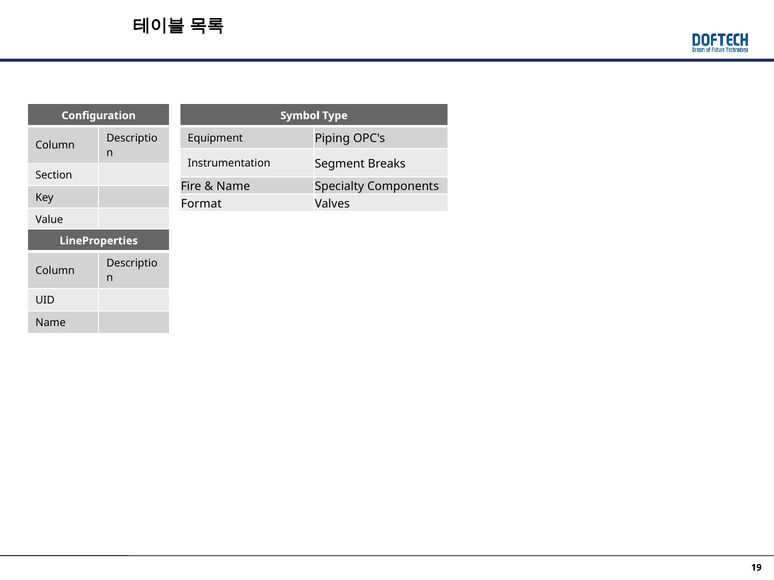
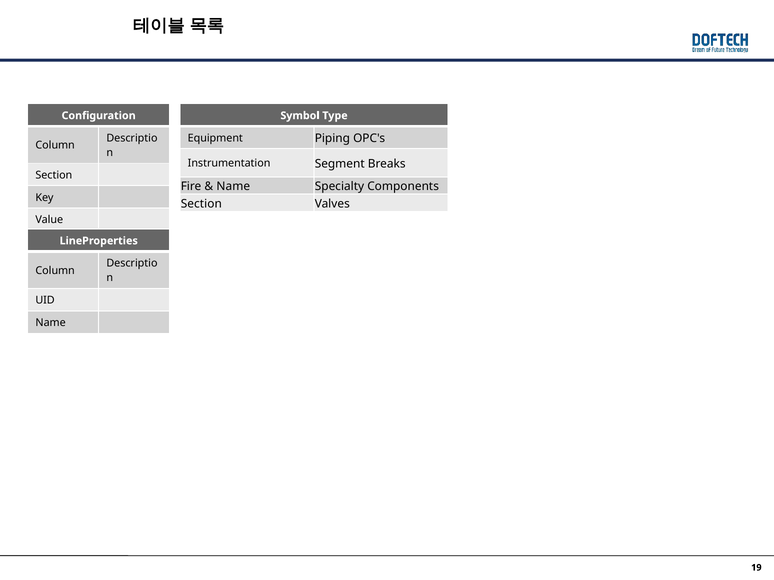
Format at (201, 204): Format -> Section
